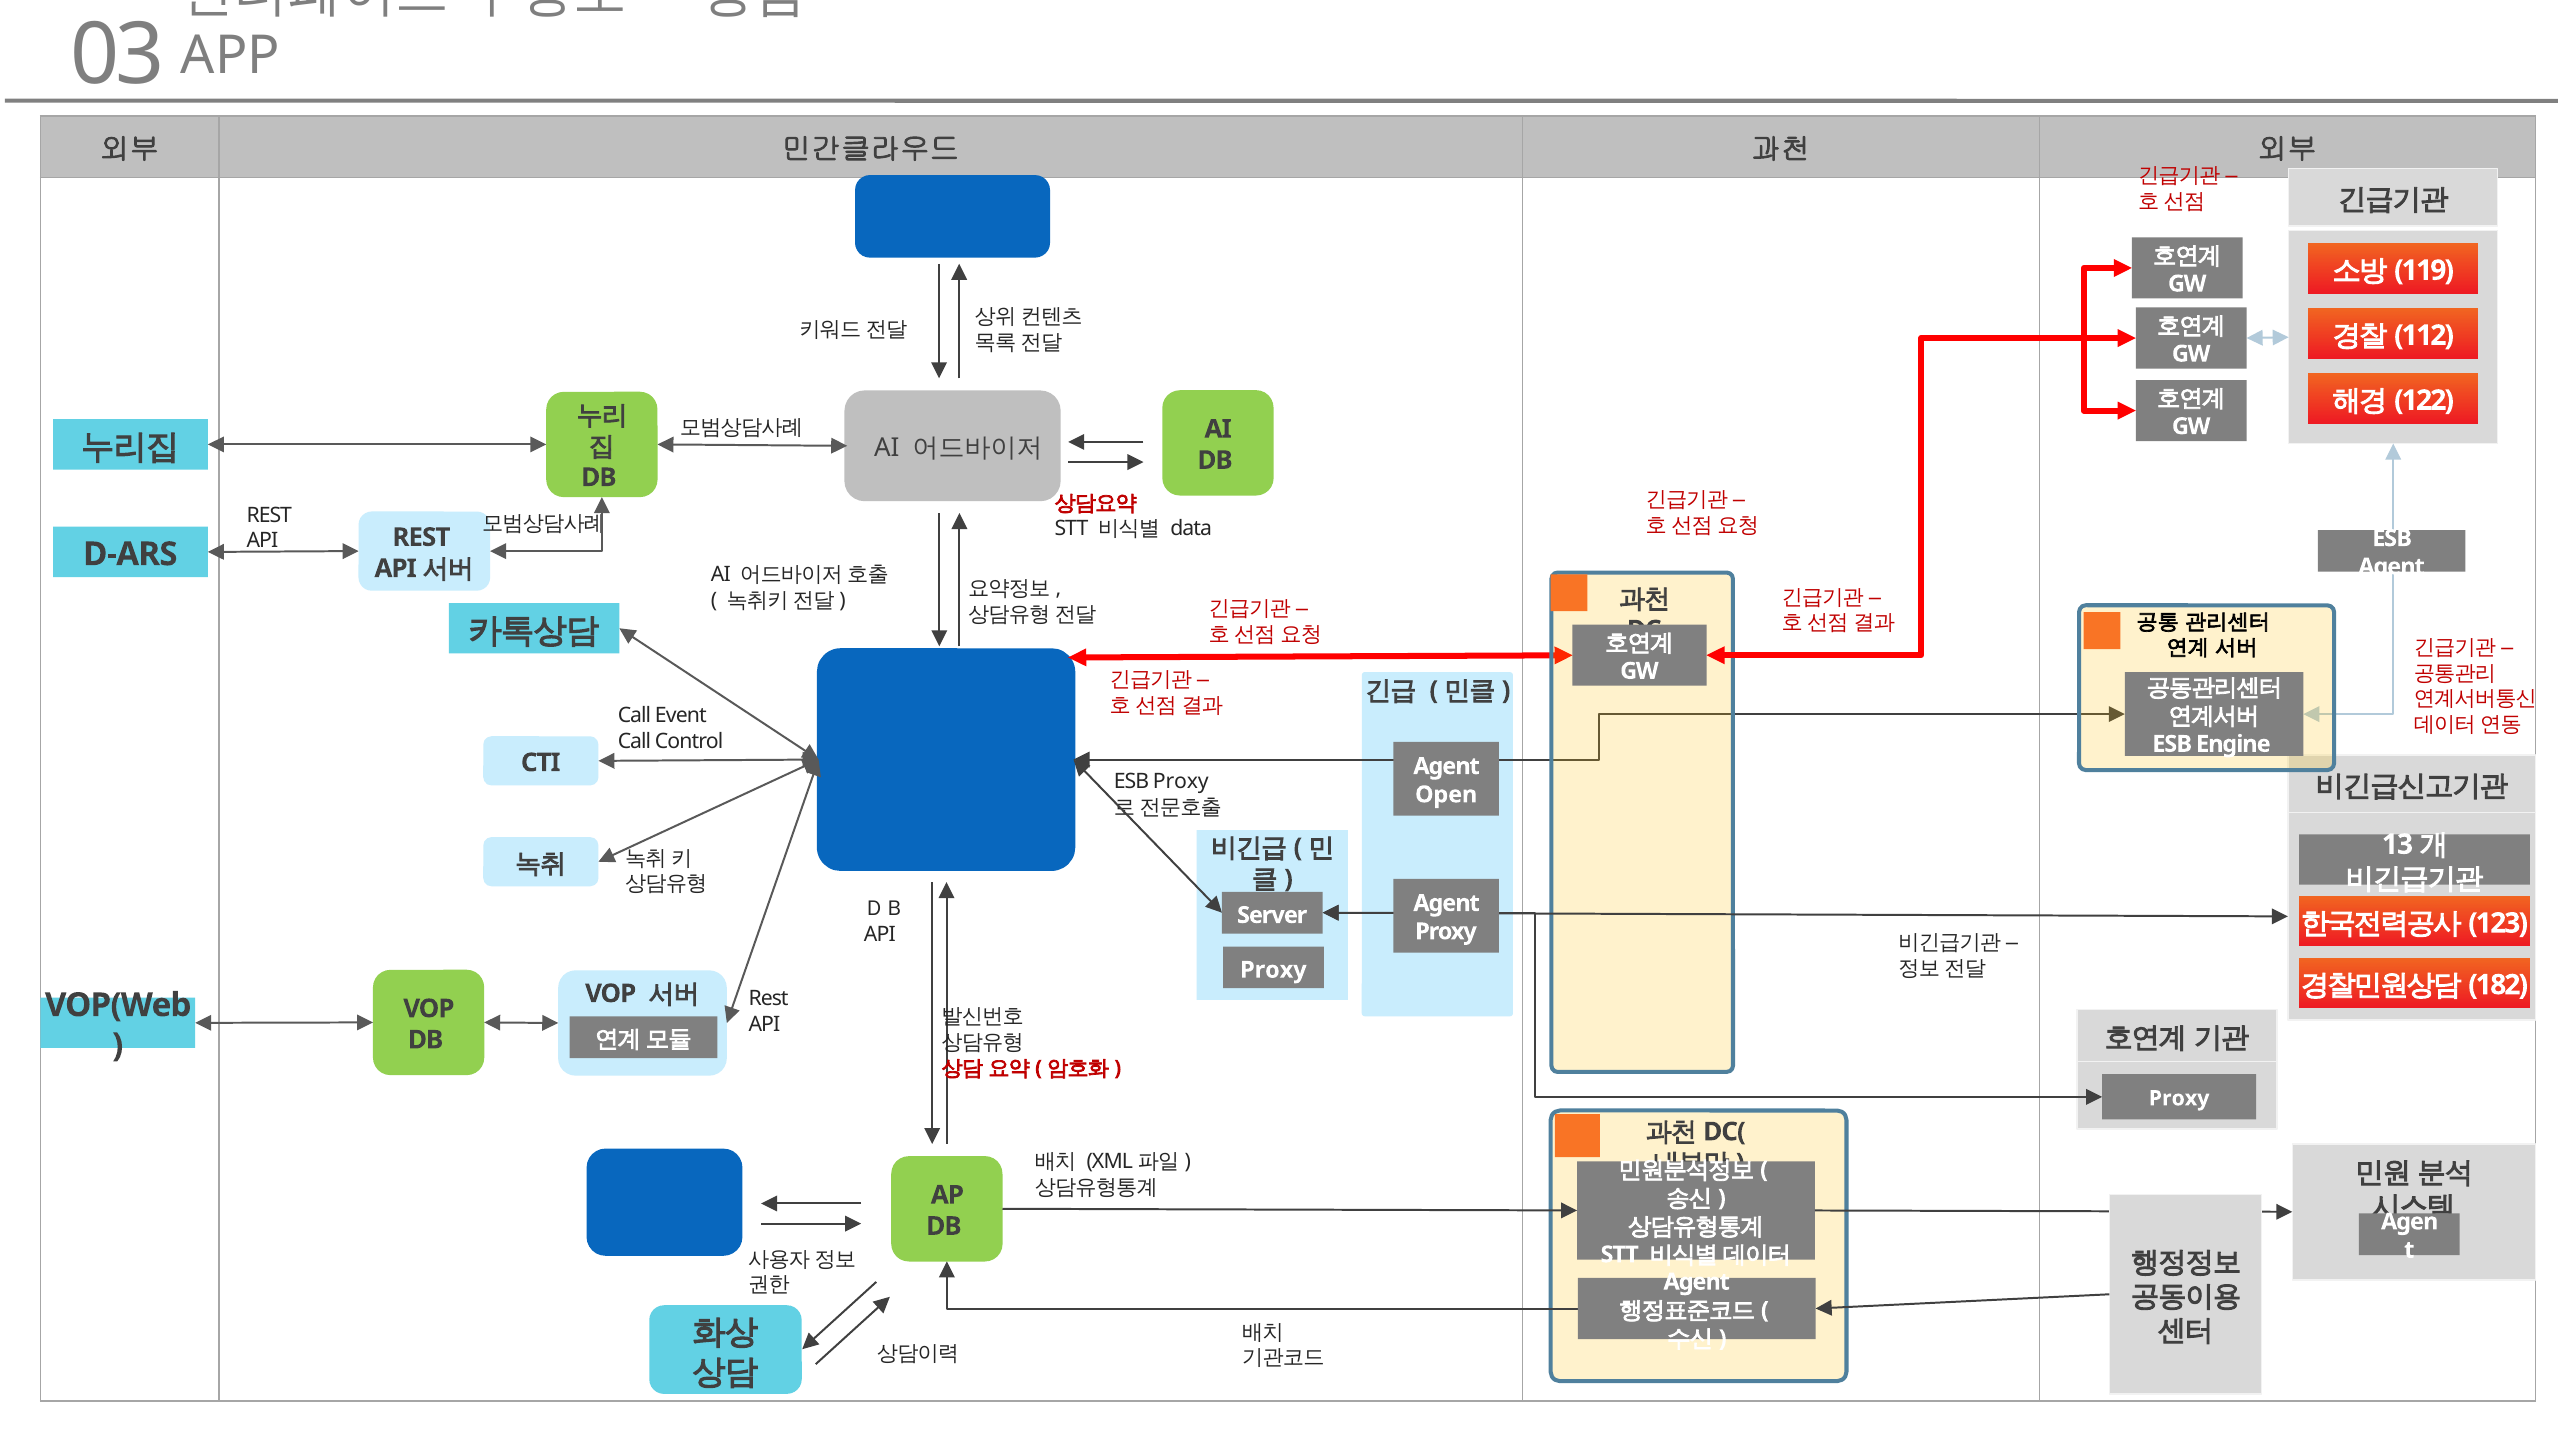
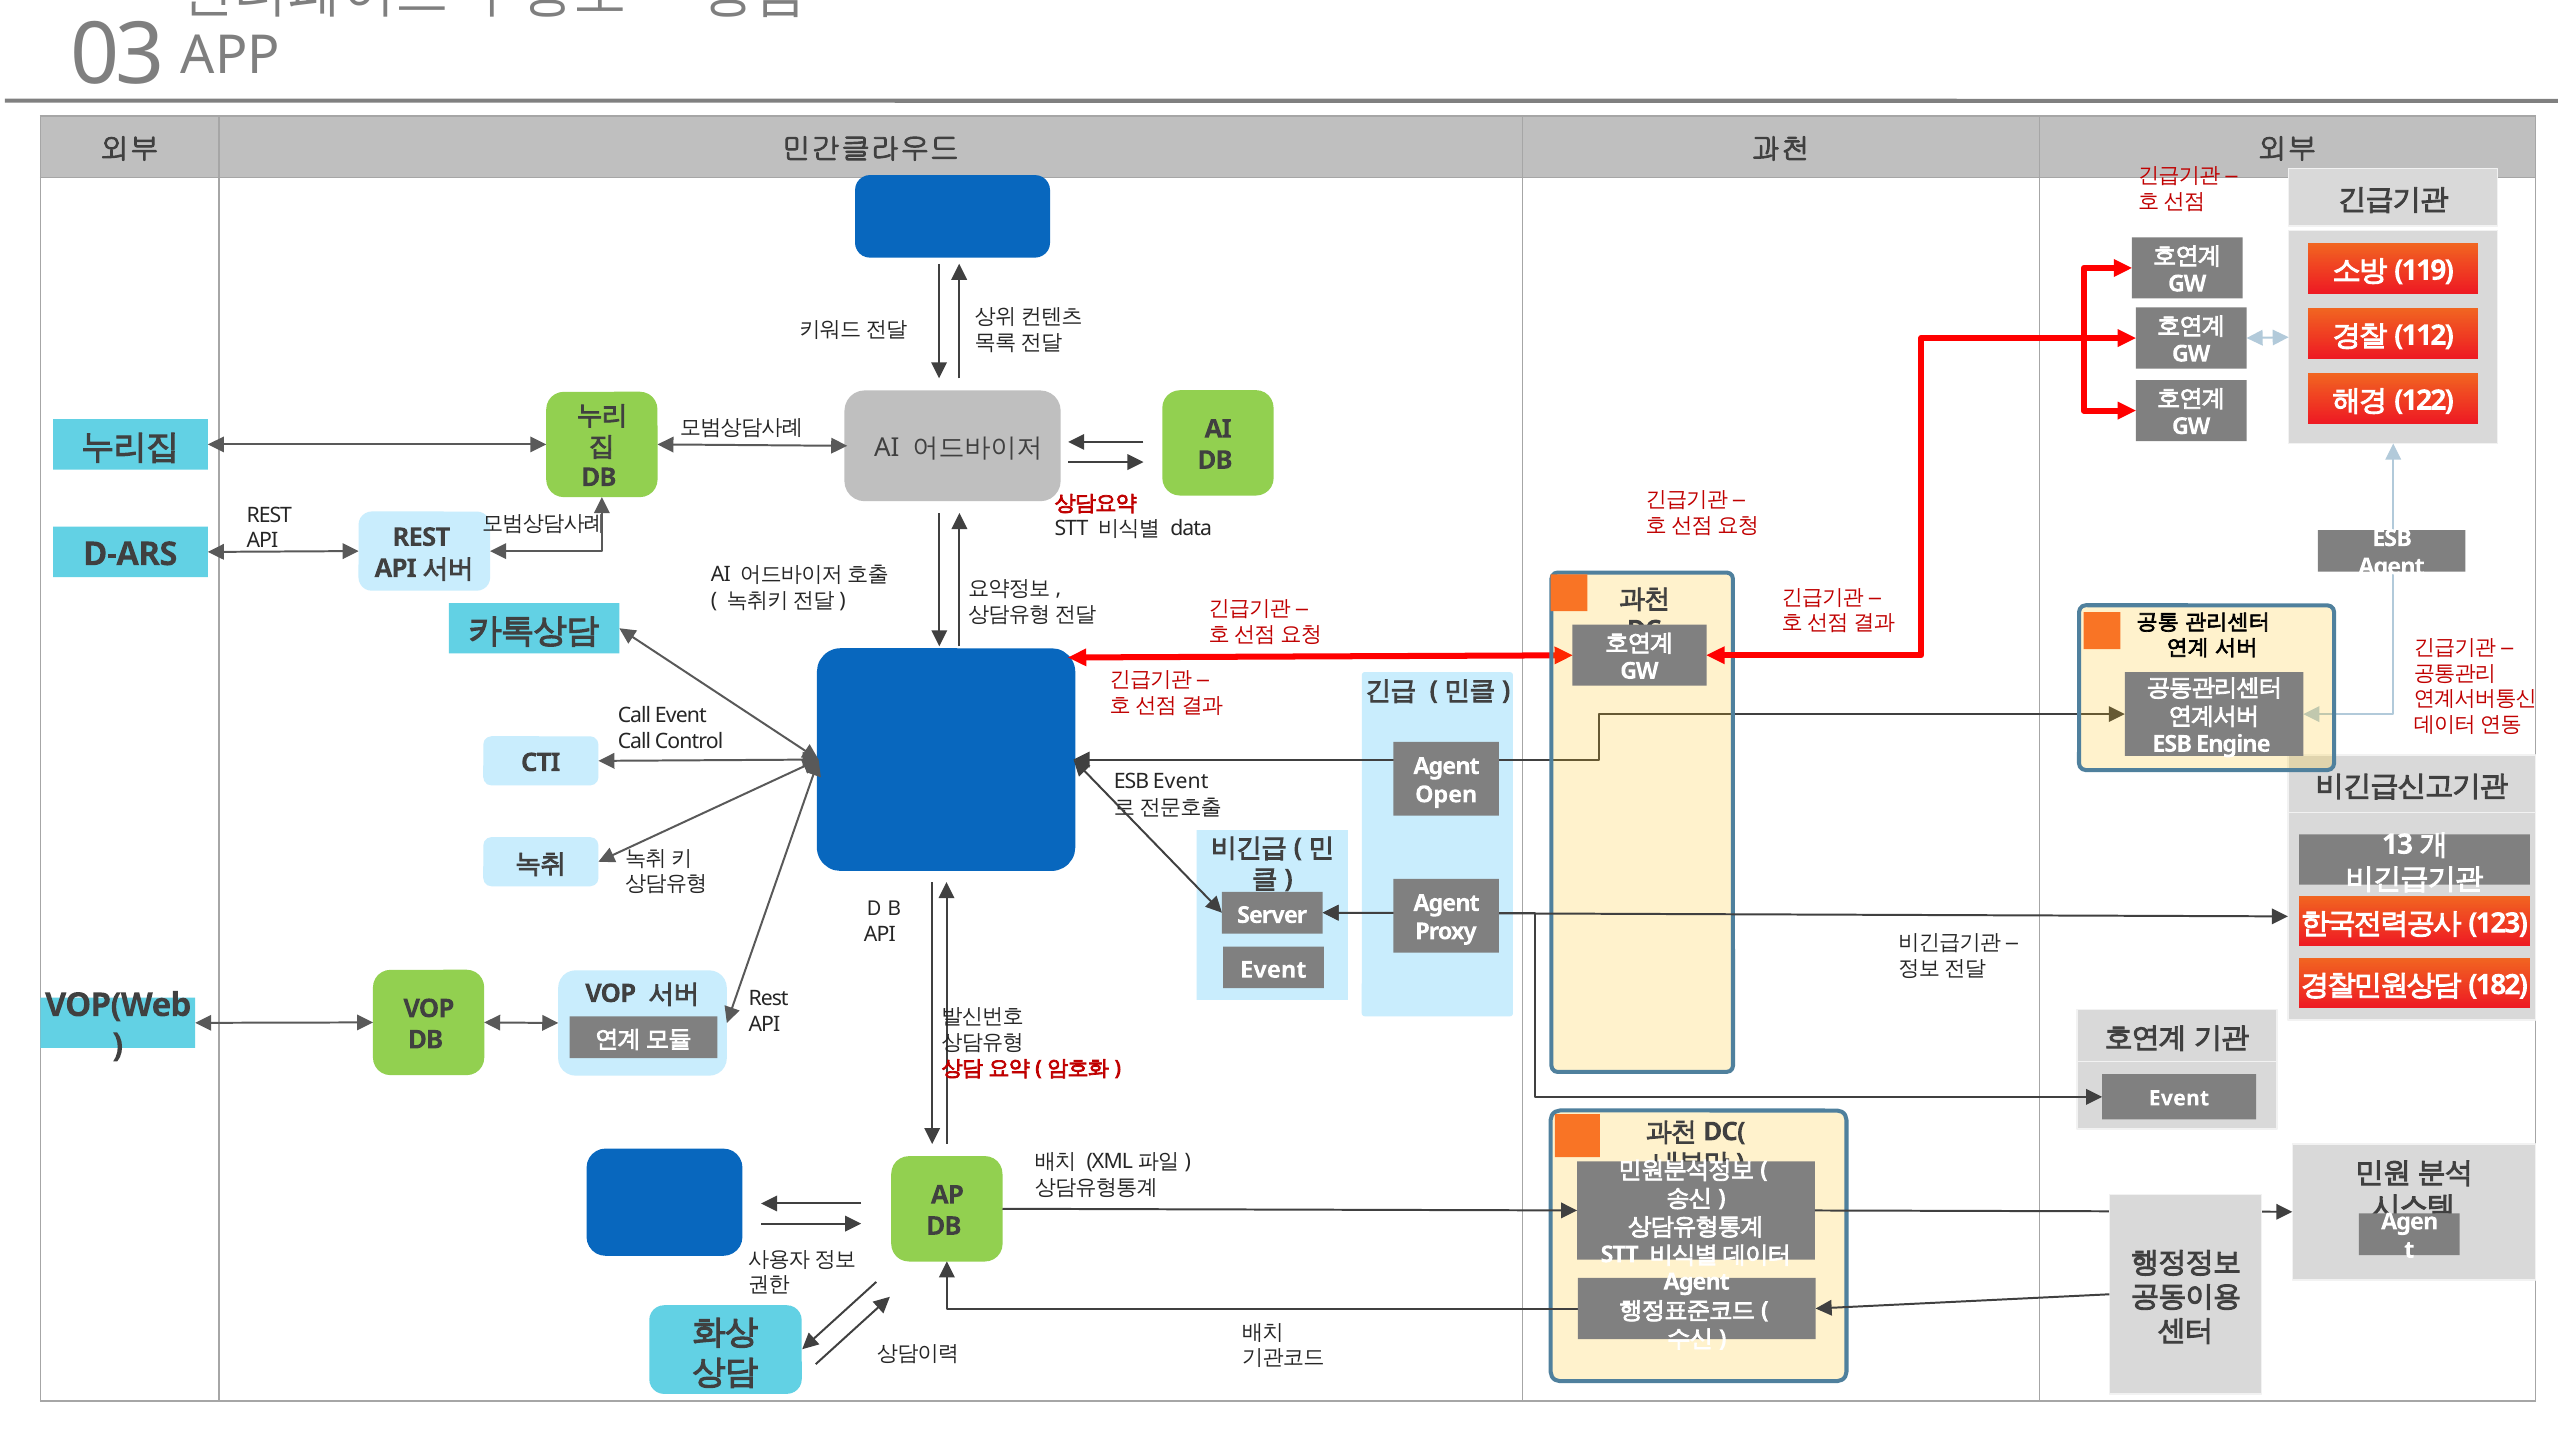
ESB Proxy: Proxy -> Event
Proxy at (1273, 970): Proxy -> Event
Proxy at (2179, 1098): Proxy -> Event
